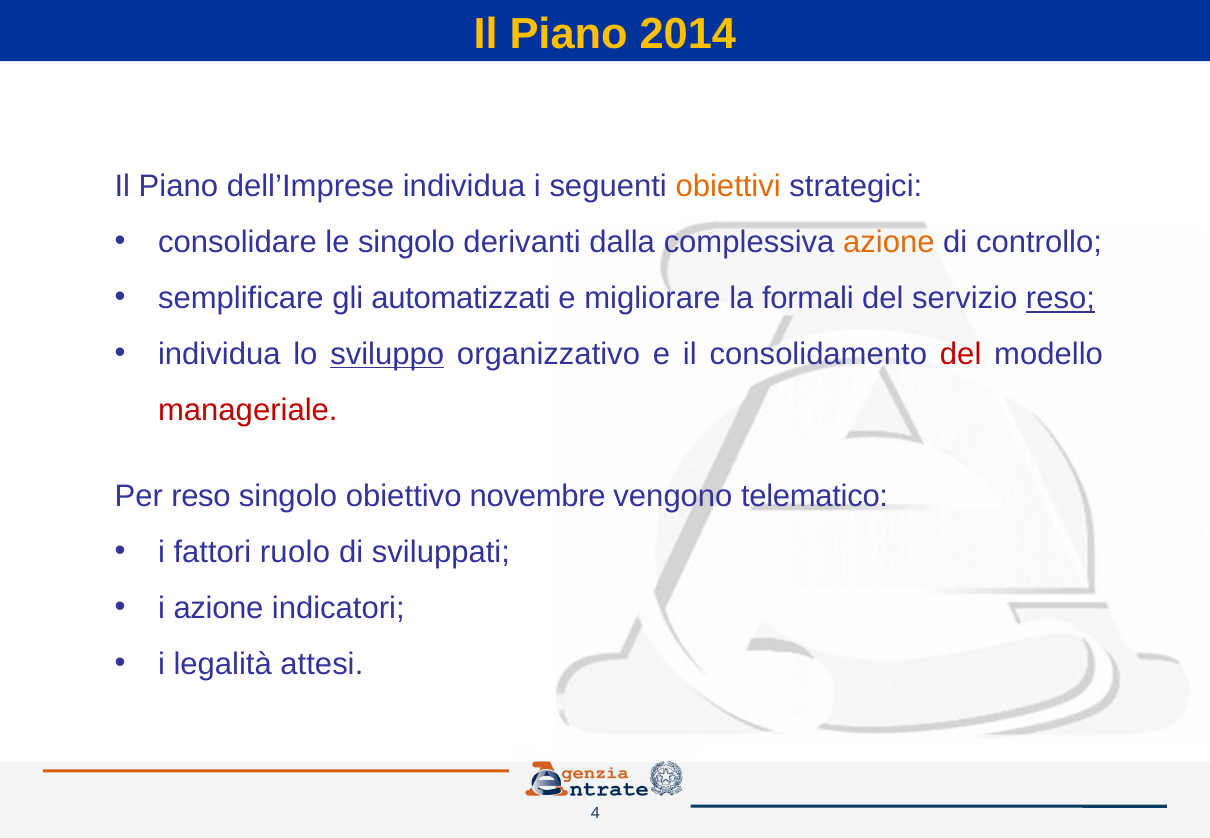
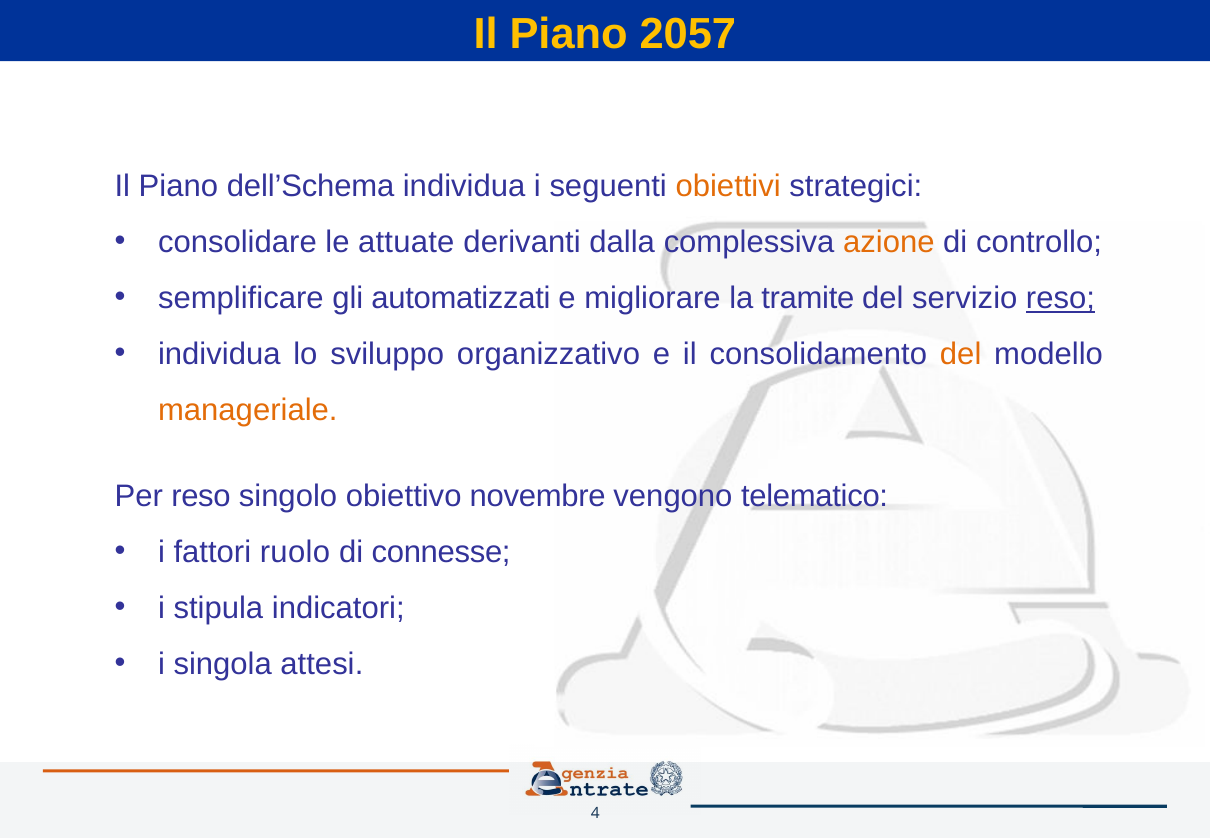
2014: 2014 -> 2057
dell’Imprese: dell’Imprese -> dell’Schema
le singolo: singolo -> attuate
formali: formali -> tramite
sviluppo underline: present -> none
del at (961, 354) colour: red -> orange
manageriale colour: red -> orange
sviluppati: sviluppati -> connesse
i azione: azione -> stipula
legalità: legalità -> singola
